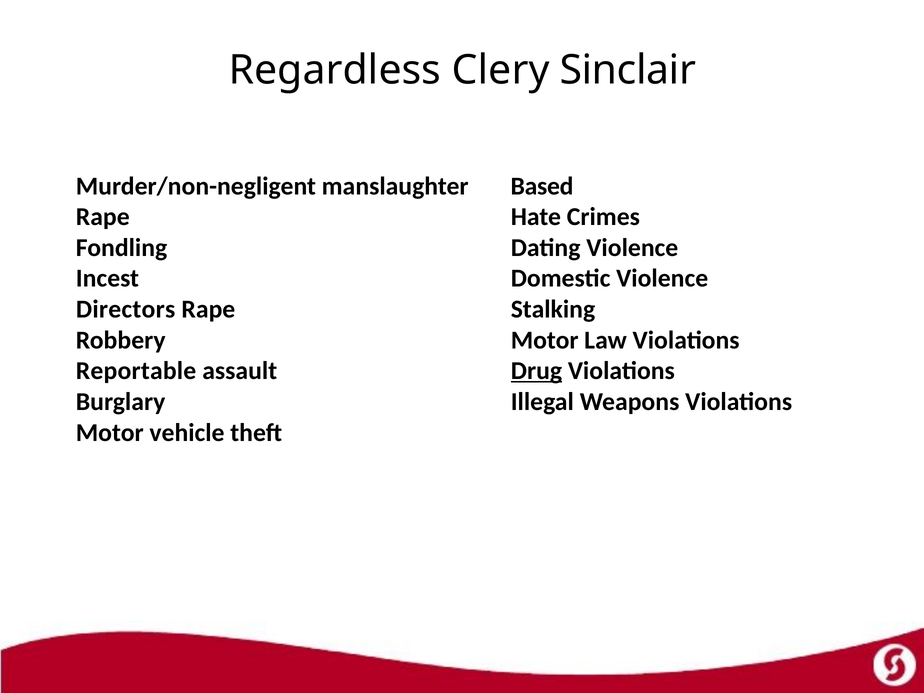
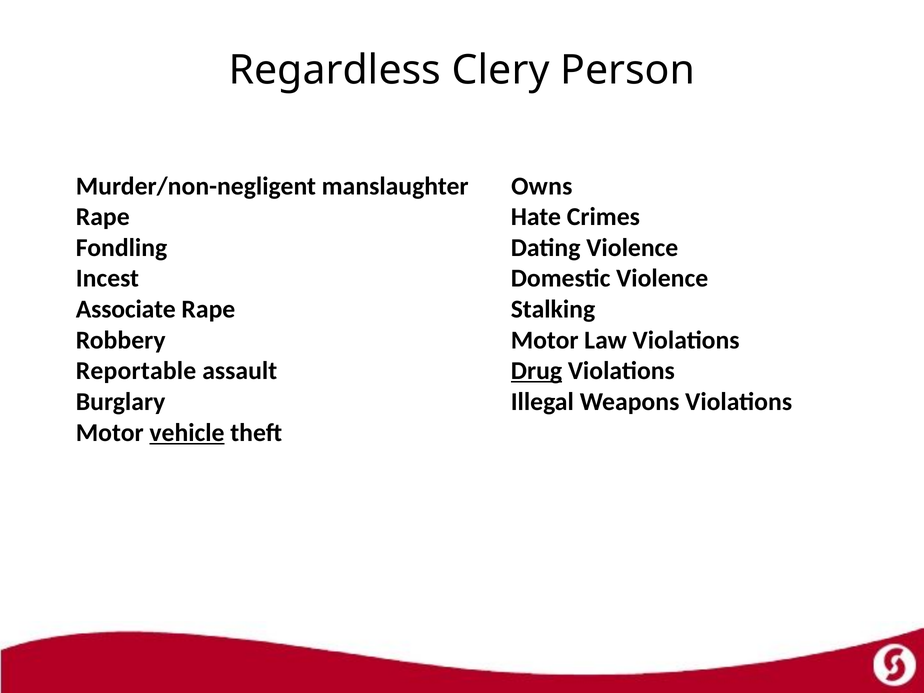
Sinclair: Sinclair -> Person
Based: Based -> Owns
Directors: Directors -> Associate
vehicle underline: none -> present
